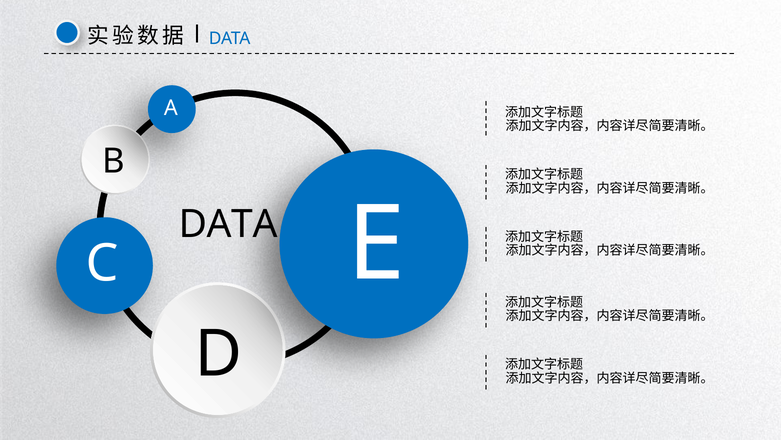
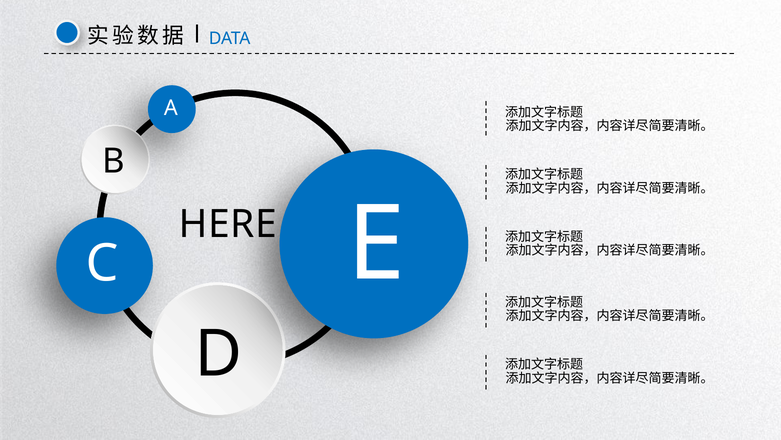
DATA at (228, 224): DATA -> HERE
